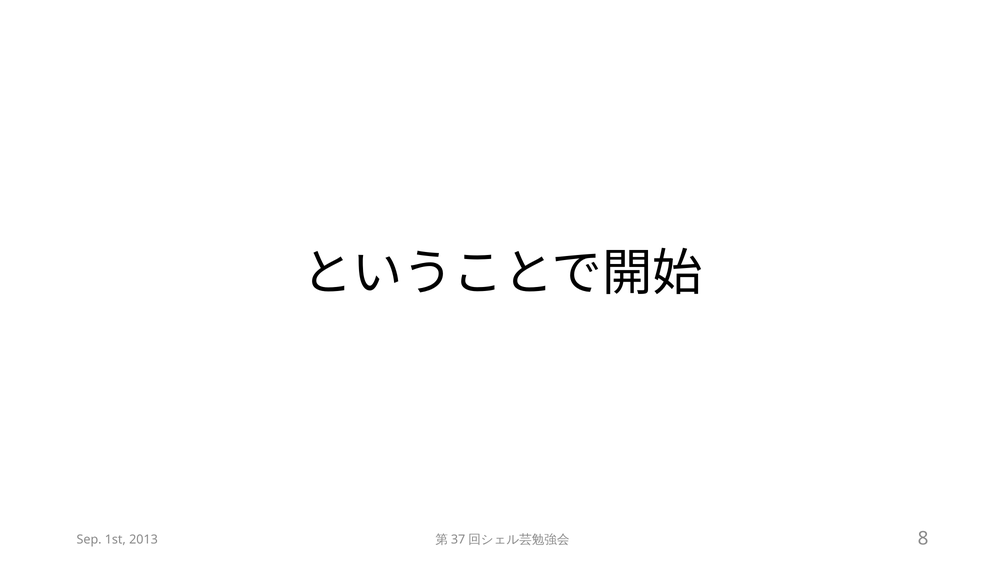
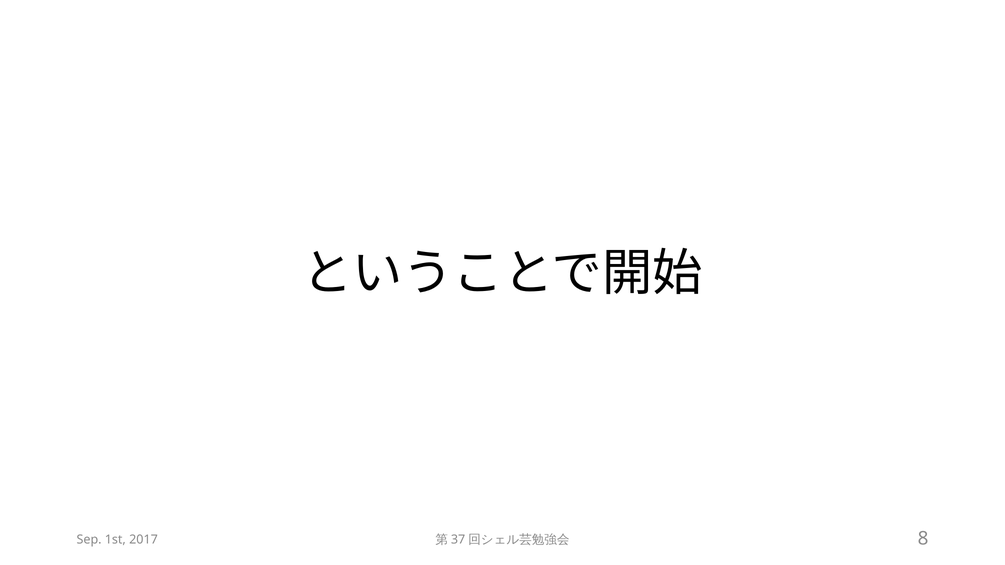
2013: 2013 -> 2017
